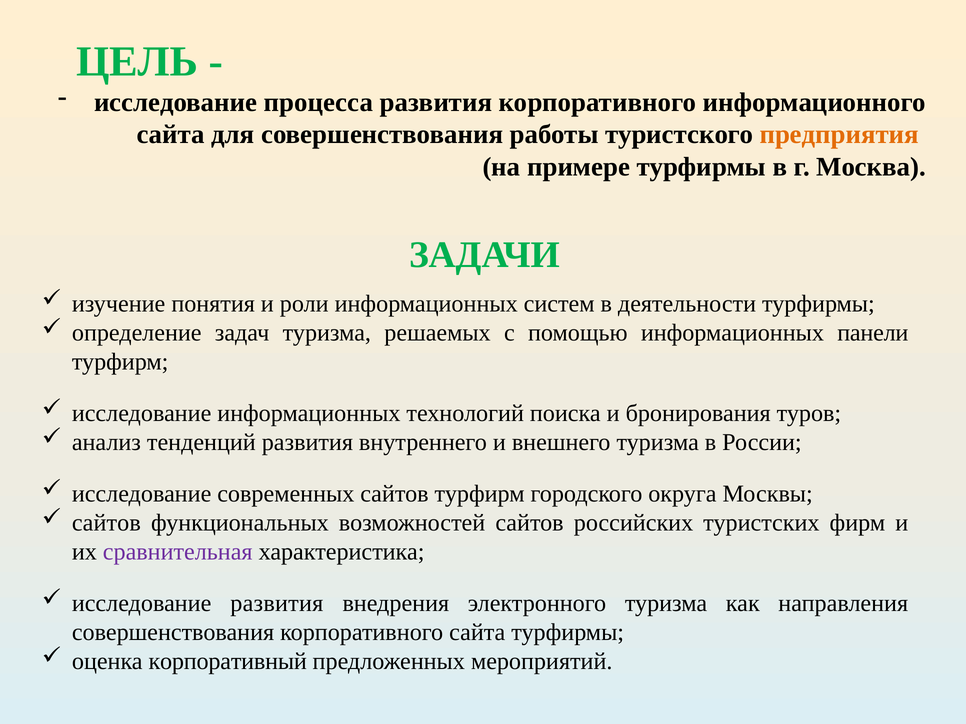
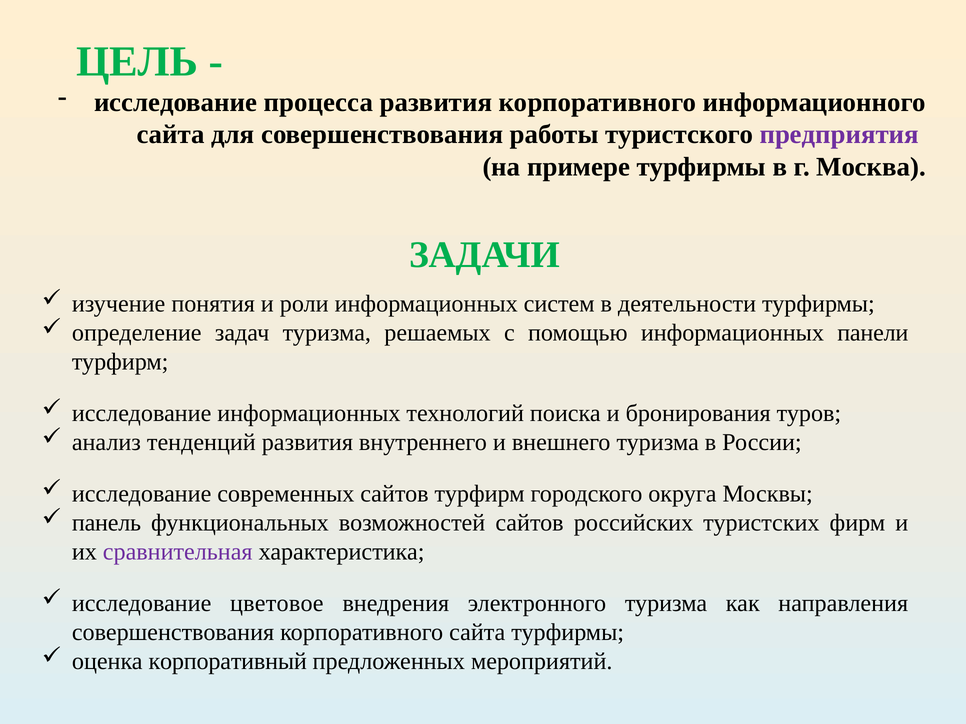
предприятия colour: orange -> purple
сайтов at (106, 523): сайтов -> панель
исследование развития: развития -> цветовое
